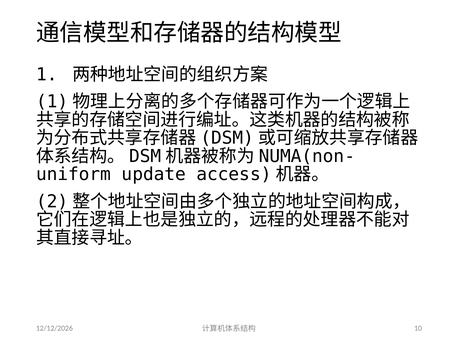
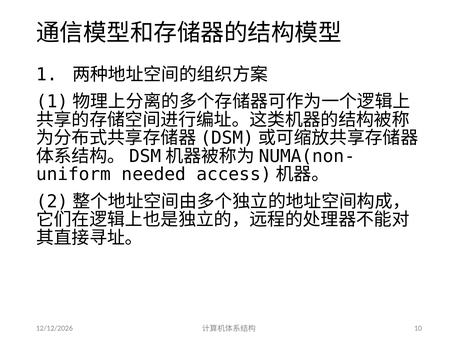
update: update -> needed
